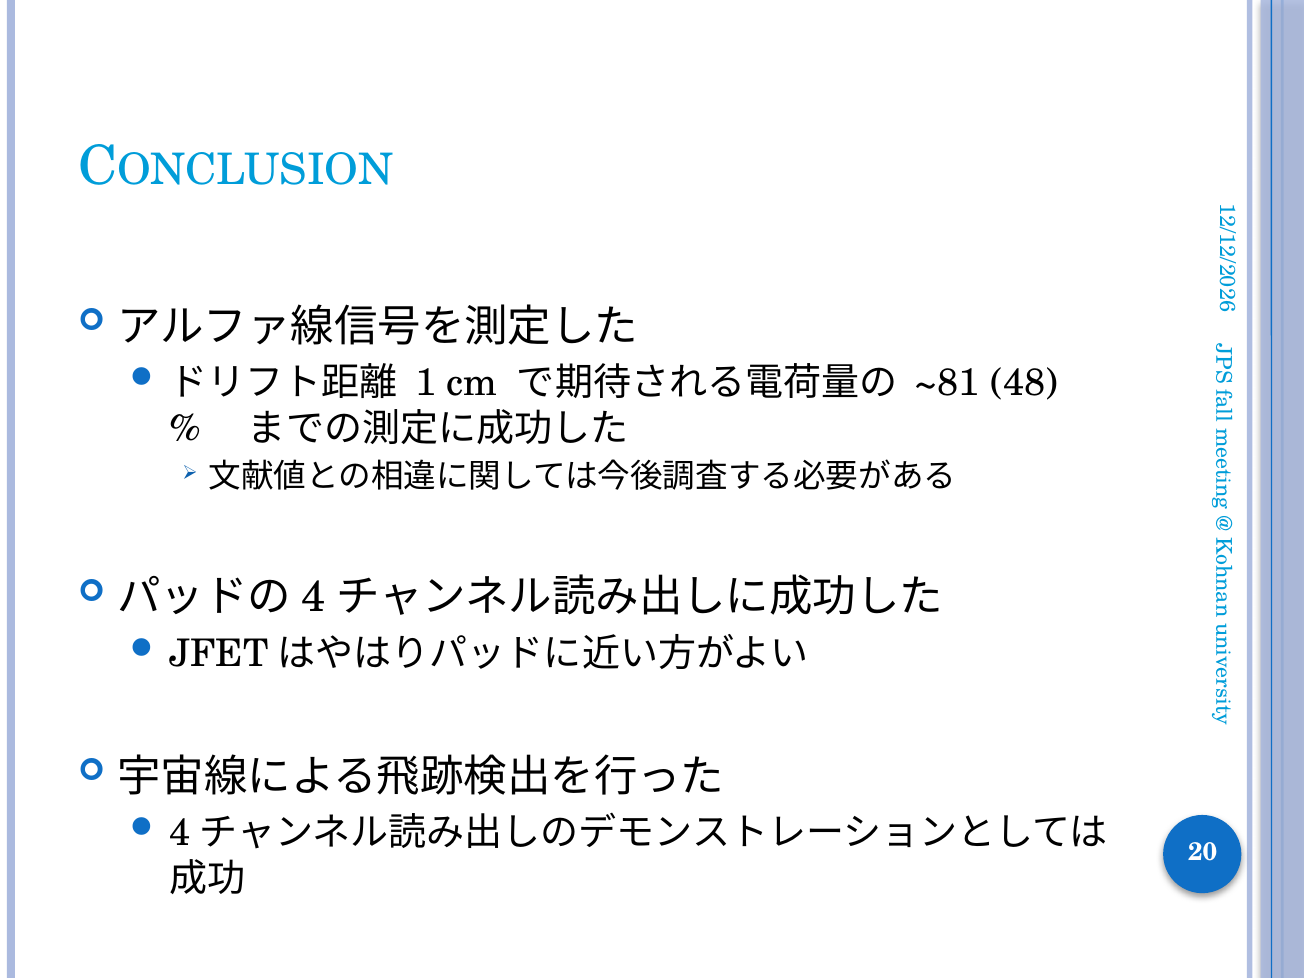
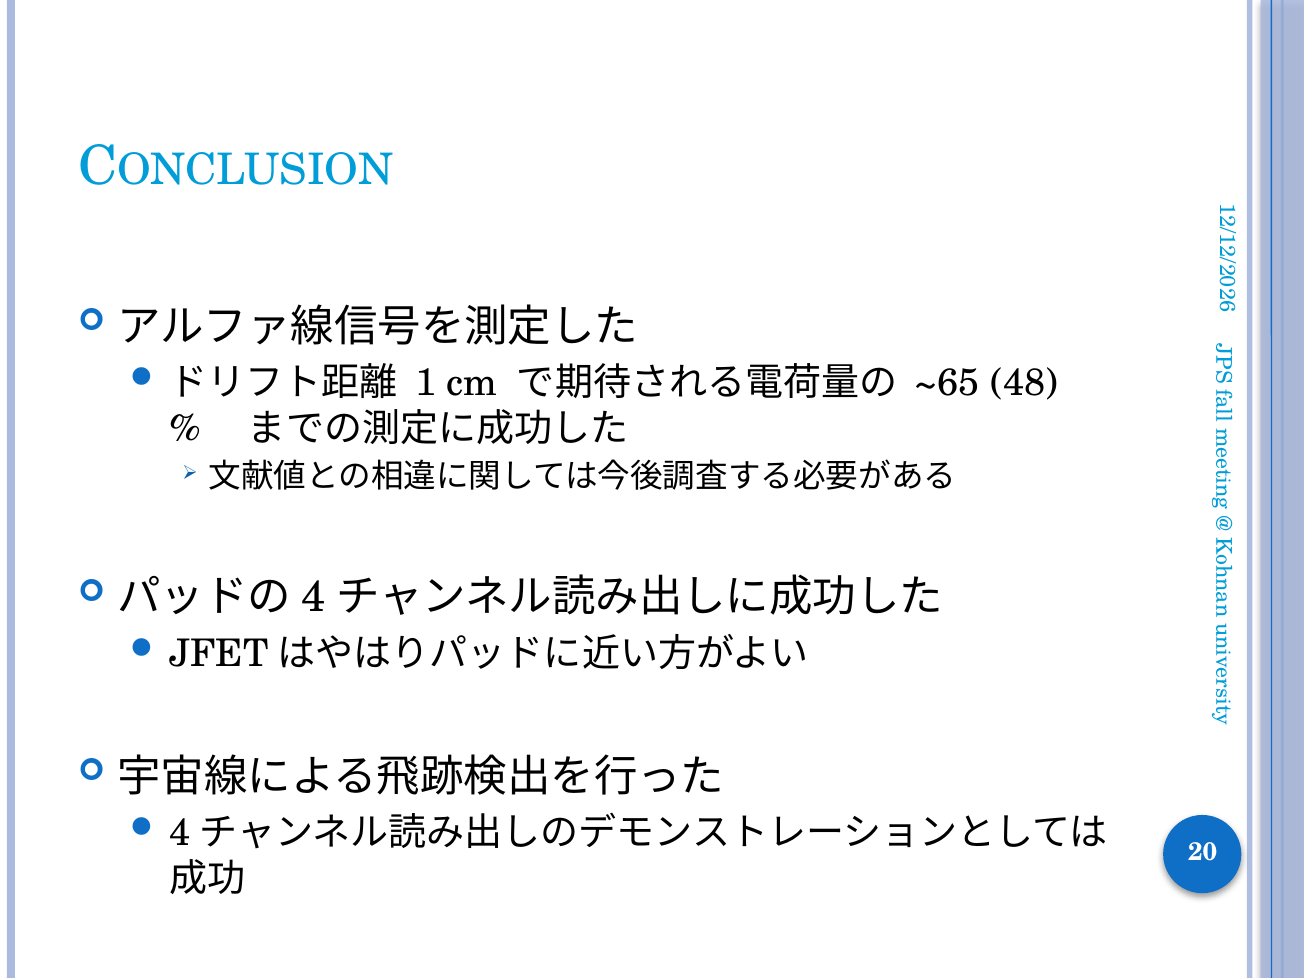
~81: ~81 -> ~65
